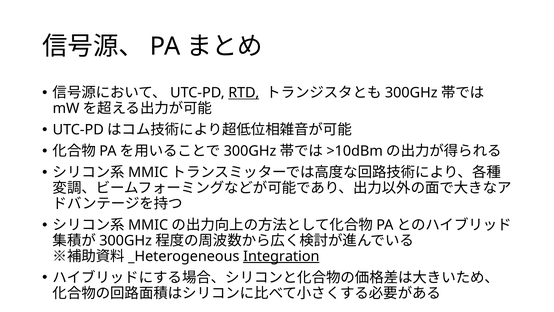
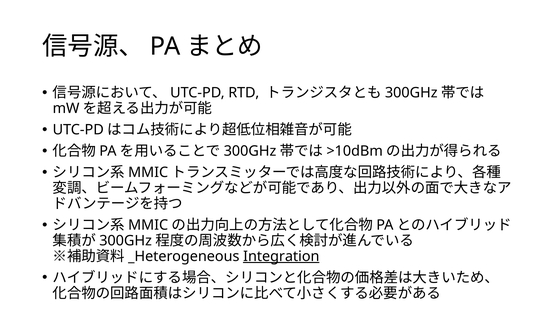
RTD underline: present -> none
